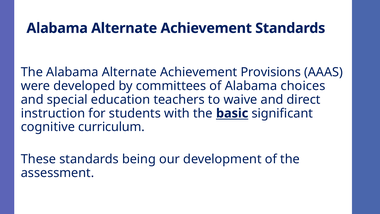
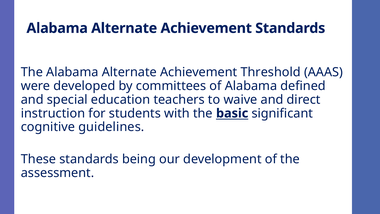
Provisions: Provisions -> Threshold
choices: choices -> defined
curriculum: curriculum -> guidelines
